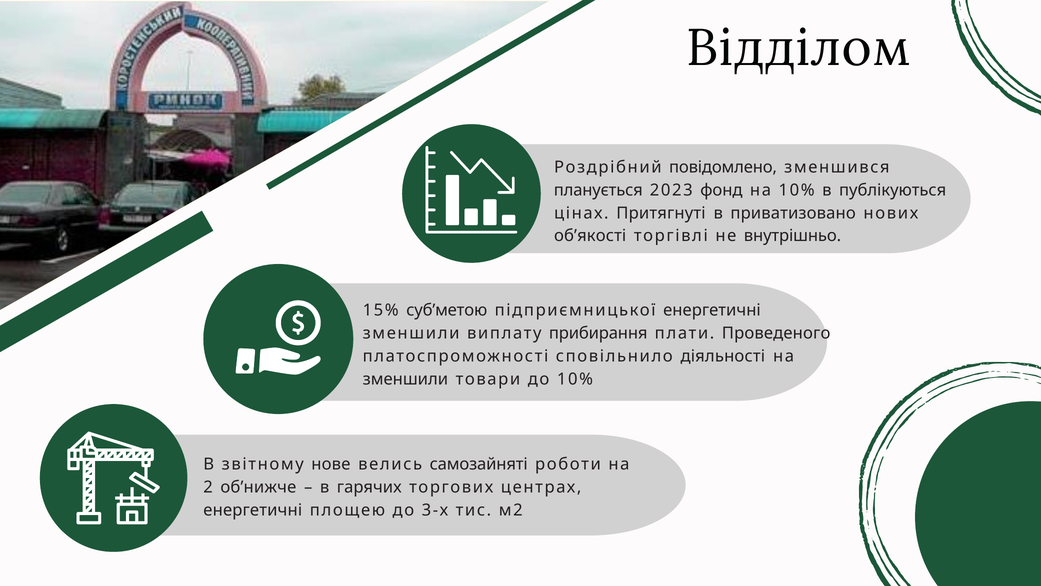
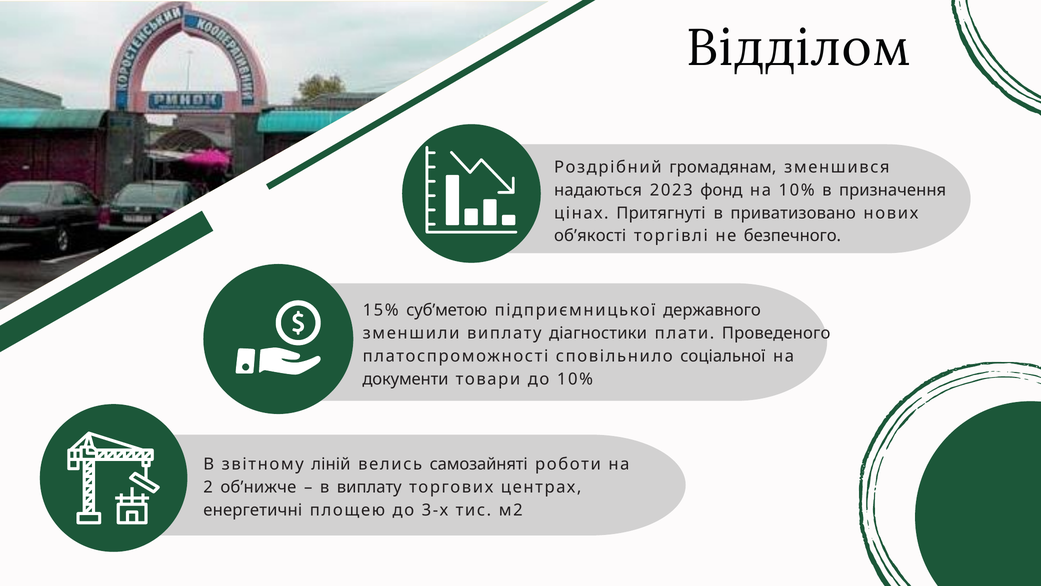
повідомлено: повідомлено -> громадянам
планується: планується -> надаються
публікуються: публікуються -> призначення
внутрішньо: внутрішньо -> безпечного
підприємницької енергетичні: енергетичні -> державного
прибирання: прибирання -> діагностики
діяльності: діяльності -> соціальної
зменшили at (405, 379): зменшили -> документи
нове: нове -> ліній
в гарячих: гарячих -> виплату
